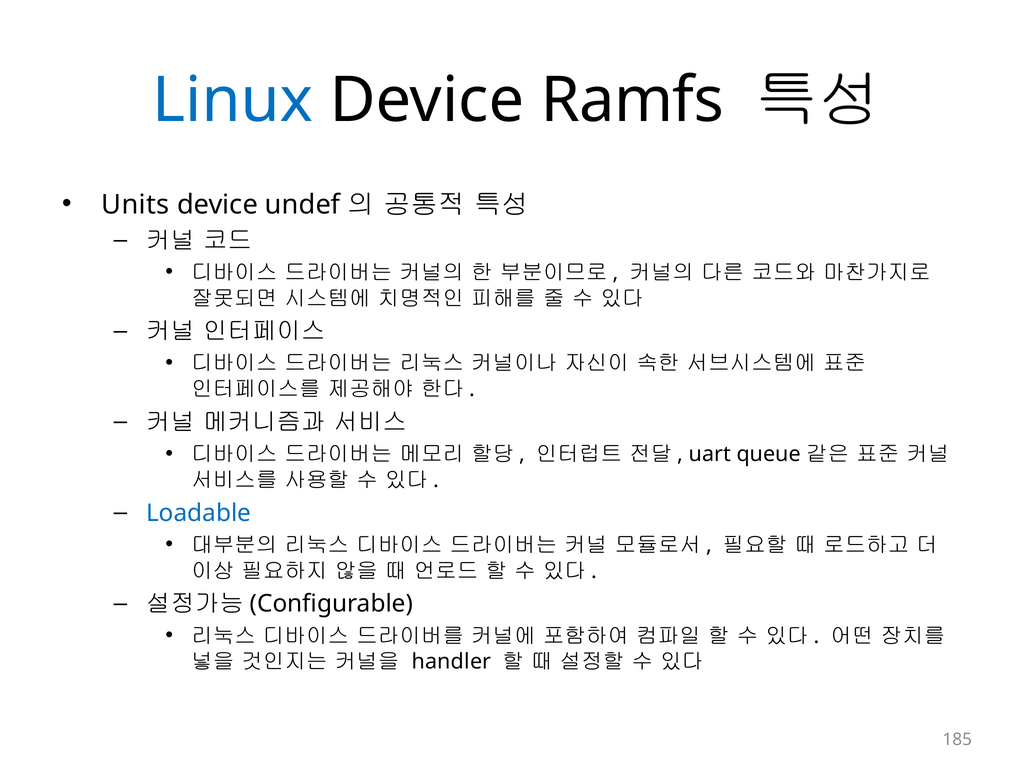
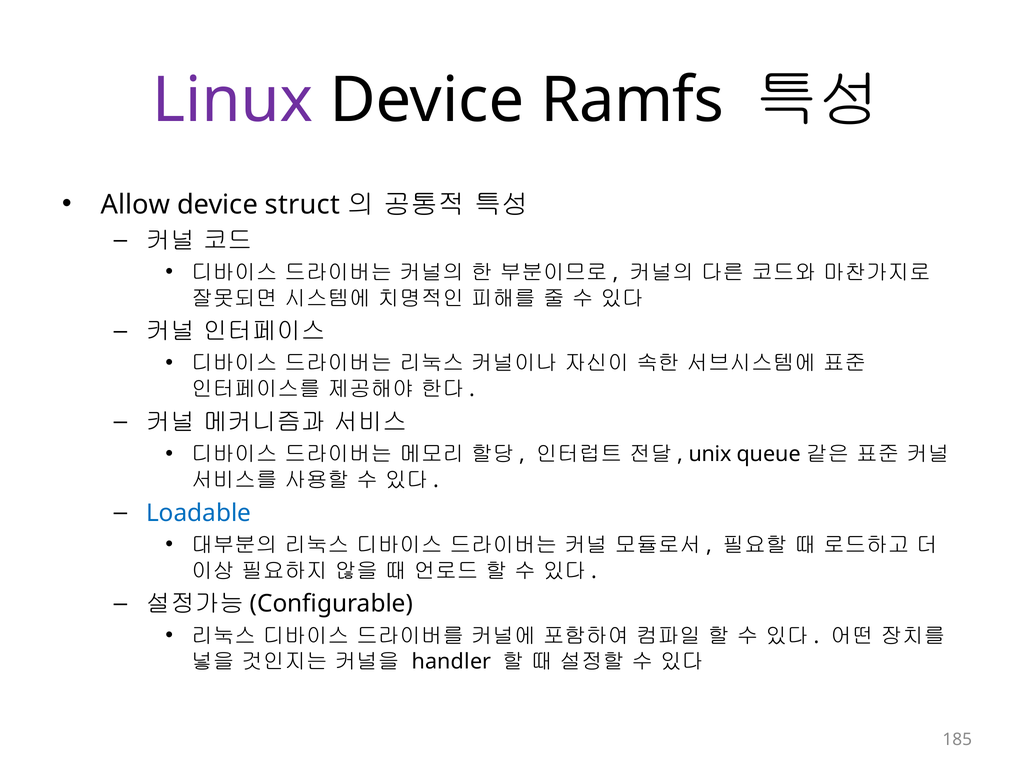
Linux colour: blue -> purple
Units: Units -> Allow
undef: undef -> struct
uart: uart -> unix
